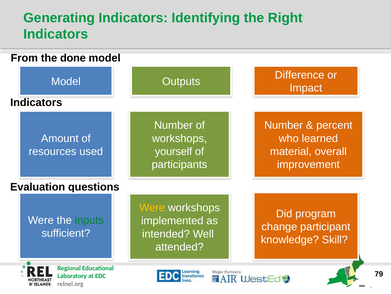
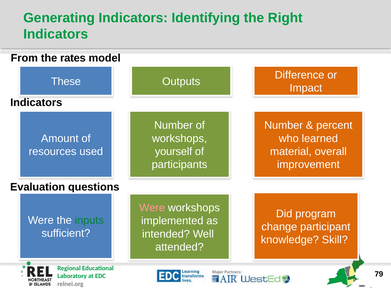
done: done -> rates
Model at (66, 81): Model -> These
Were at (152, 207) colour: yellow -> pink
